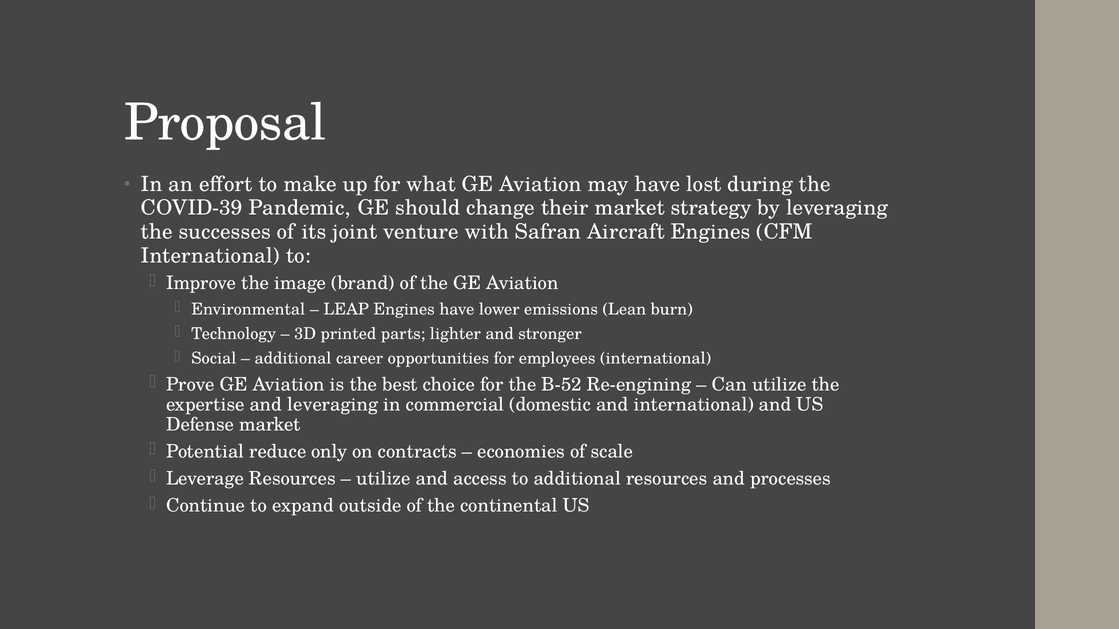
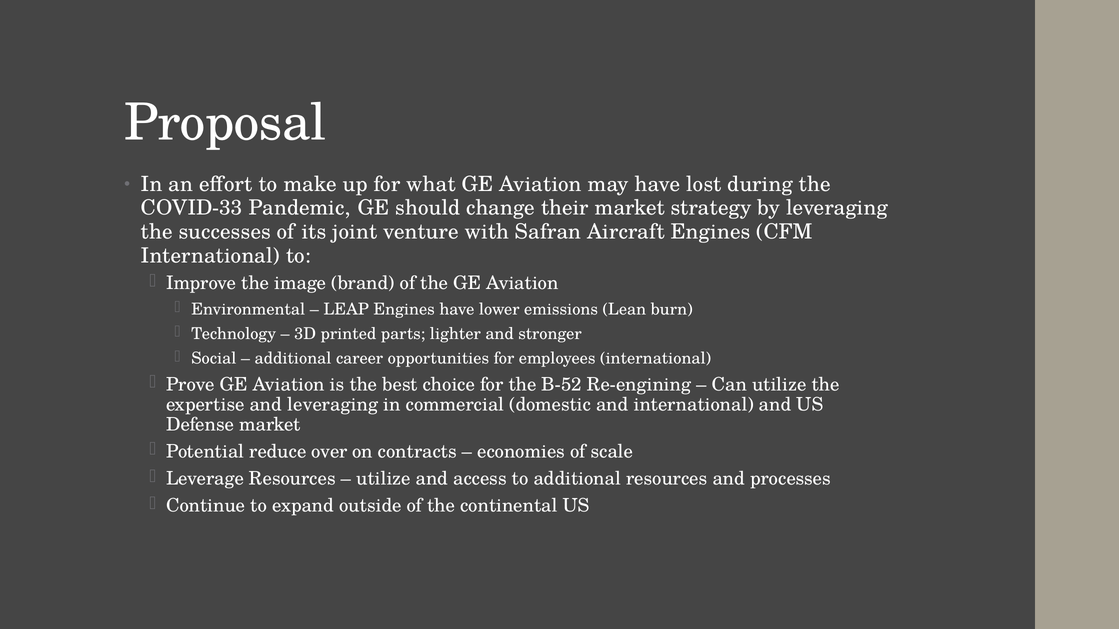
COVID-39: COVID-39 -> COVID-33
only: only -> over
